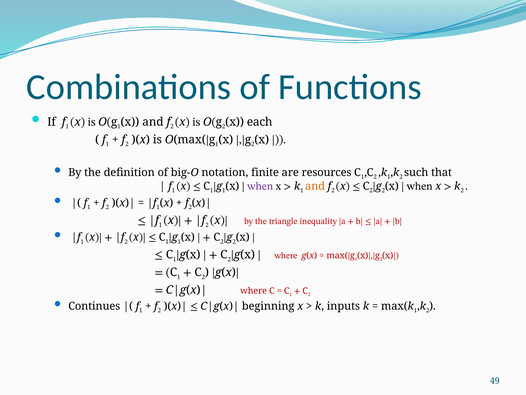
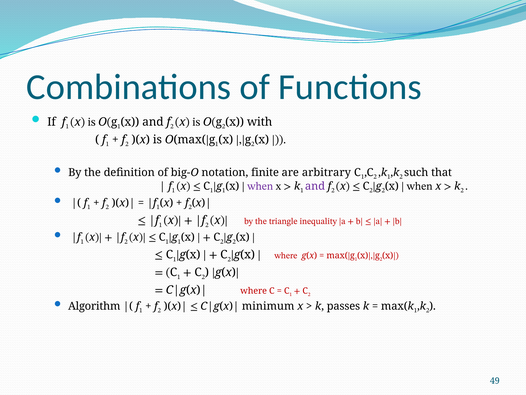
each: each -> with
resources: resources -> arbitrary
and at (315, 186) colour: orange -> purple
Continues: Continues -> Algorithm
beginning: beginning -> minimum
inputs: inputs -> passes
